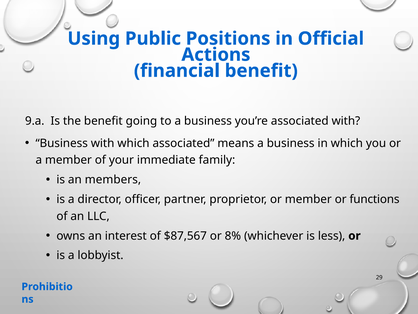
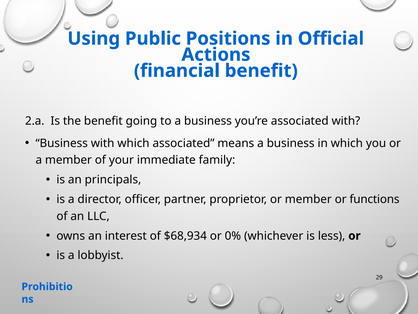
9.a: 9.a -> 2.a
members: members -> principals
$87,567: $87,567 -> $68,934
8%: 8% -> 0%
